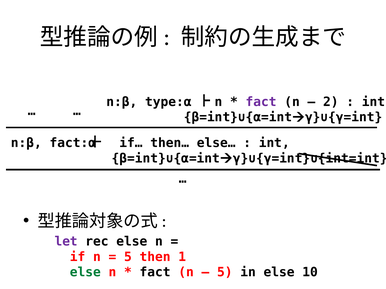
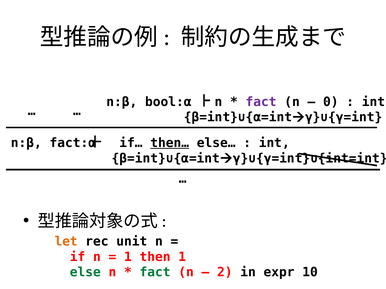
type:α: type:α -> bool:α
2: 2 -> 0
then… underline: none -> present
let colour: purple -> orange
rec else: else -> unit
5 at (128, 257): 5 -> 1
fact at (155, 273) colour: black -> green
5 at (225, 273): 5 -> 2
in else: else -> expr
